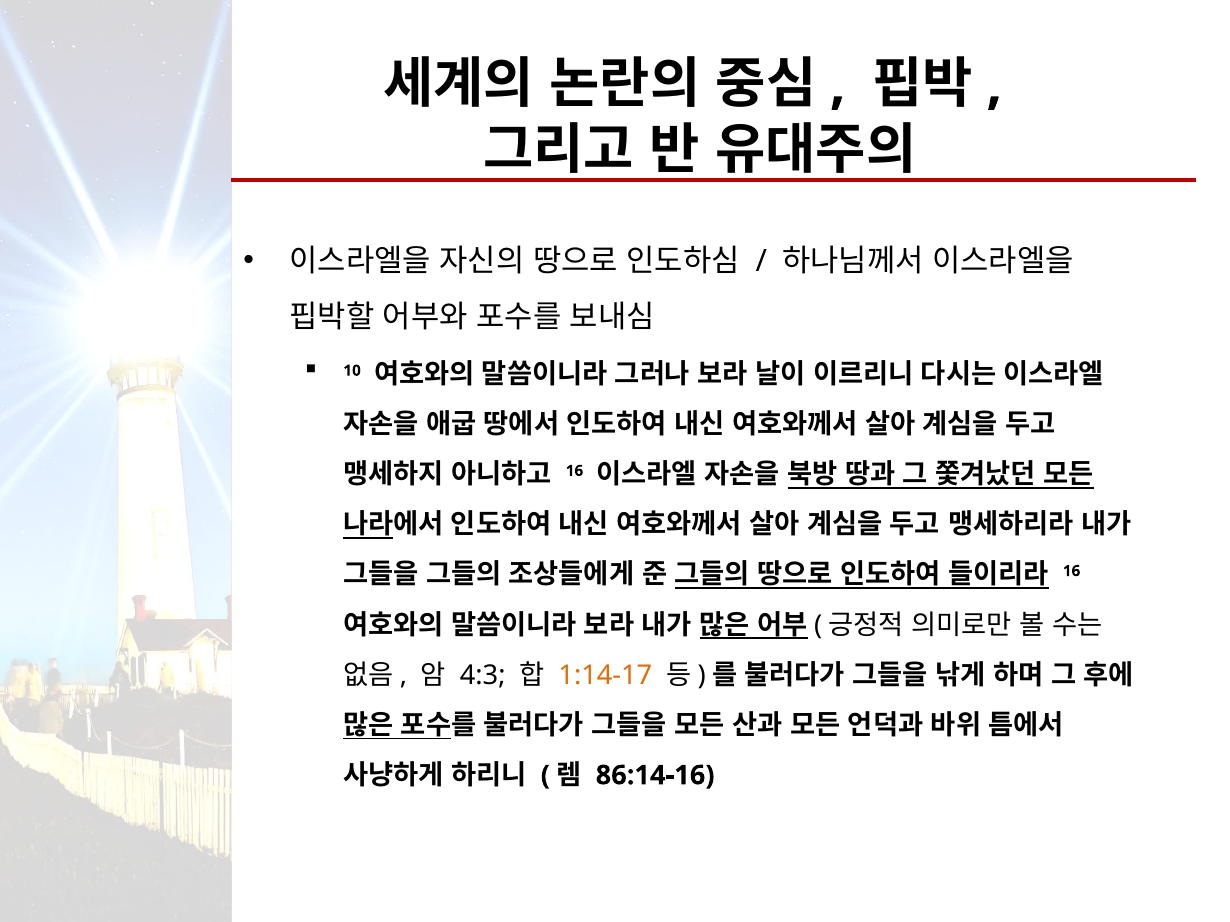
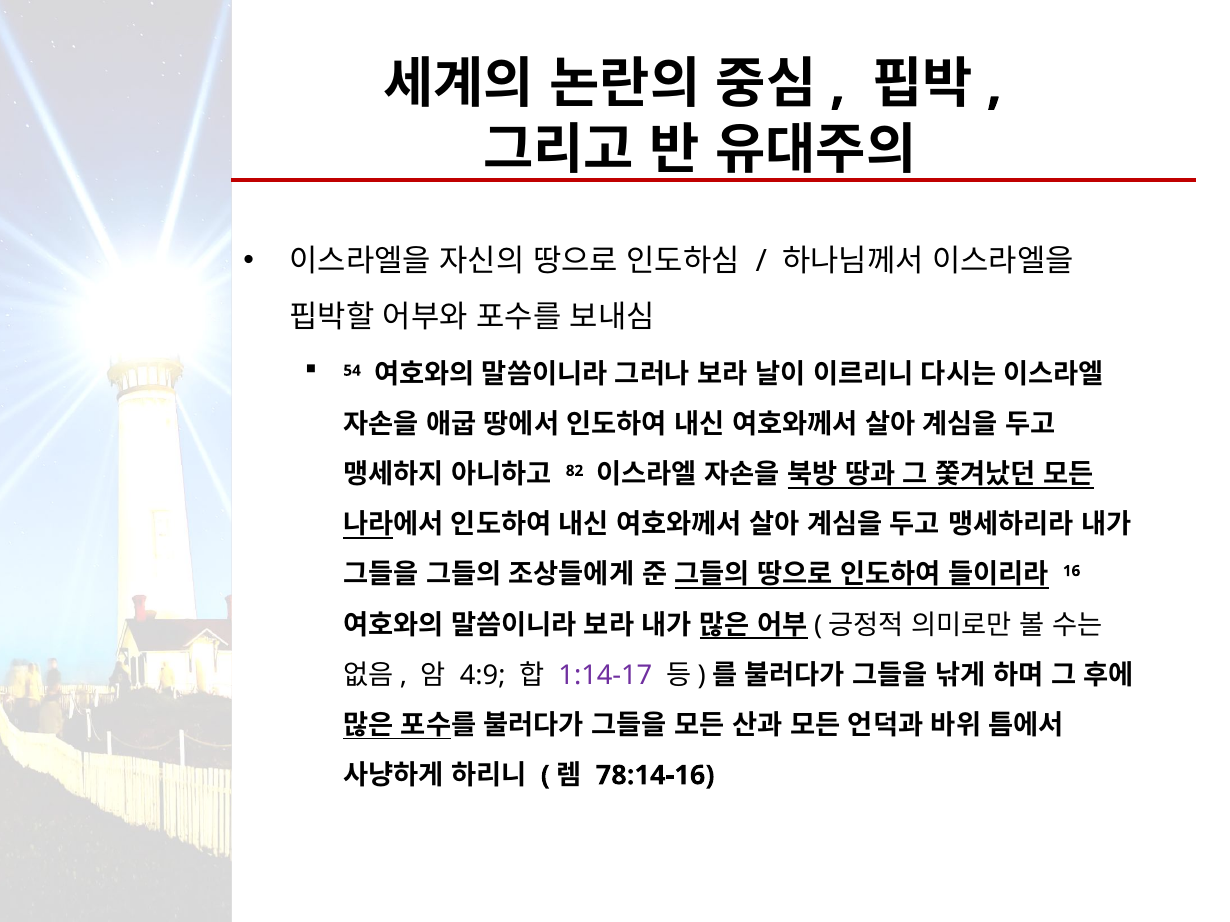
10: 10 -> 54
16 at (575, 471): 16 -> 82
4:3: 4:3 -> 4:9
1:14-17 colour: orange -> purple
86:14-16: 86:14-16 -> 78:14-16
